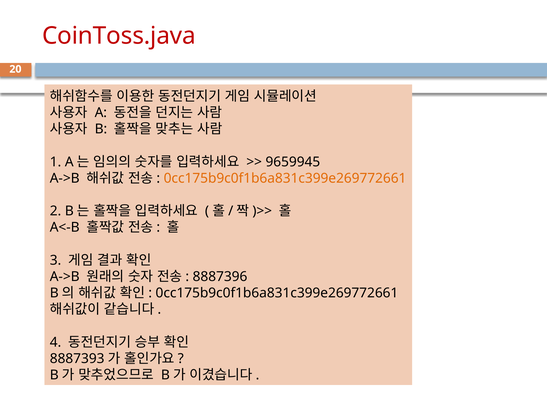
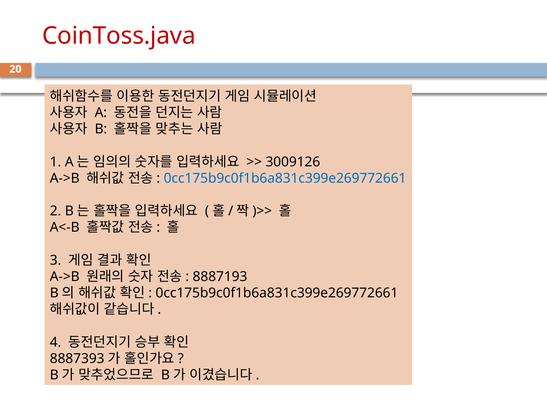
9659945: 9659945 -> 3009126
0cc175b9c0f1b6a831c399e269772661 at (285, 178) colour: orange -> blue
8887396: 8887396 -> 8887193
